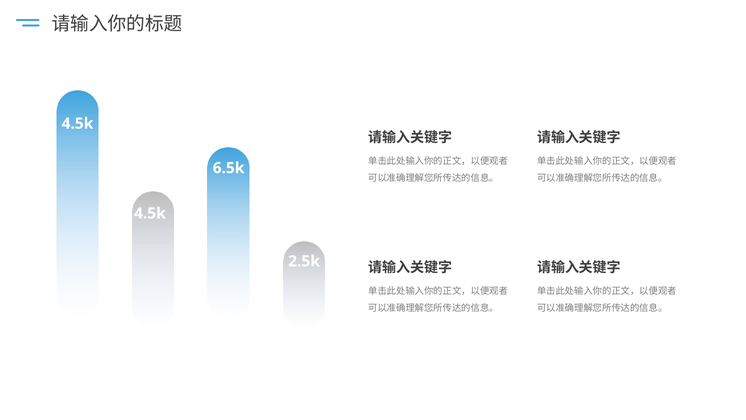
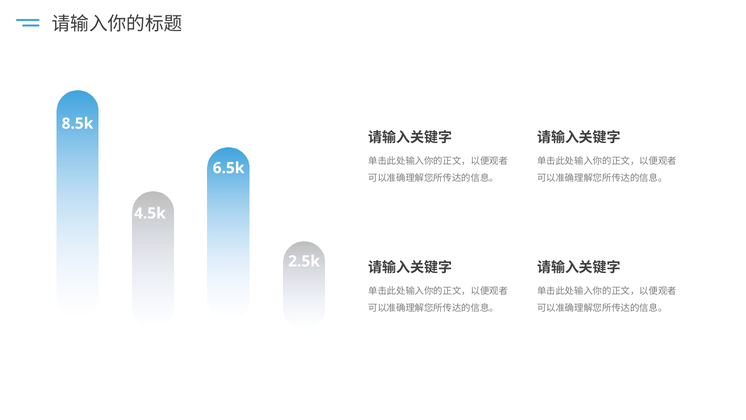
4.5k at (77, 123): 4.5k -> 8.5k
